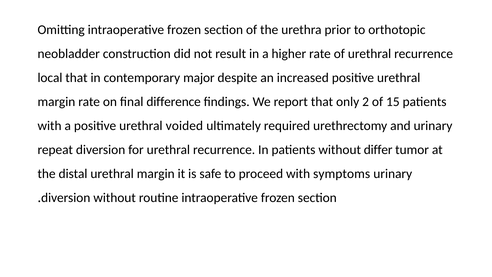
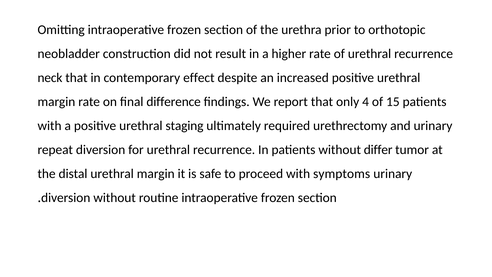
local: local -> neck
major: major -> effect
2: 2 -> 4
voided: voided -> staging
